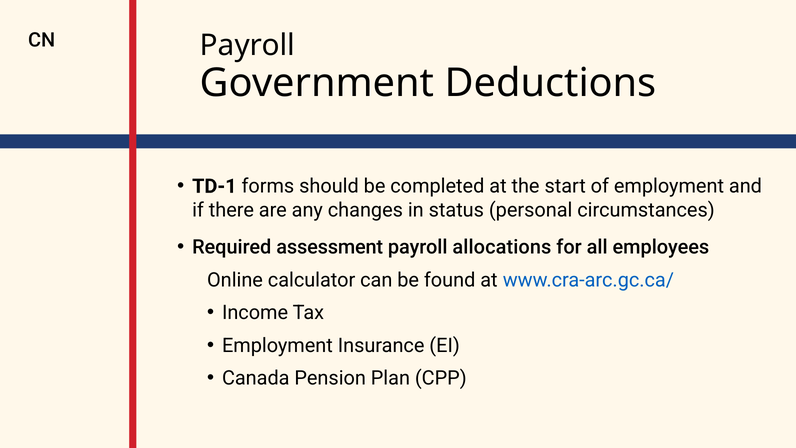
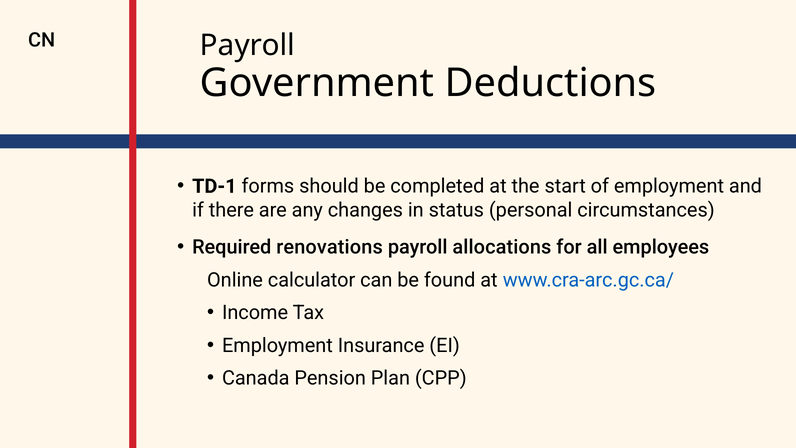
assessment: assessment -> renovations
